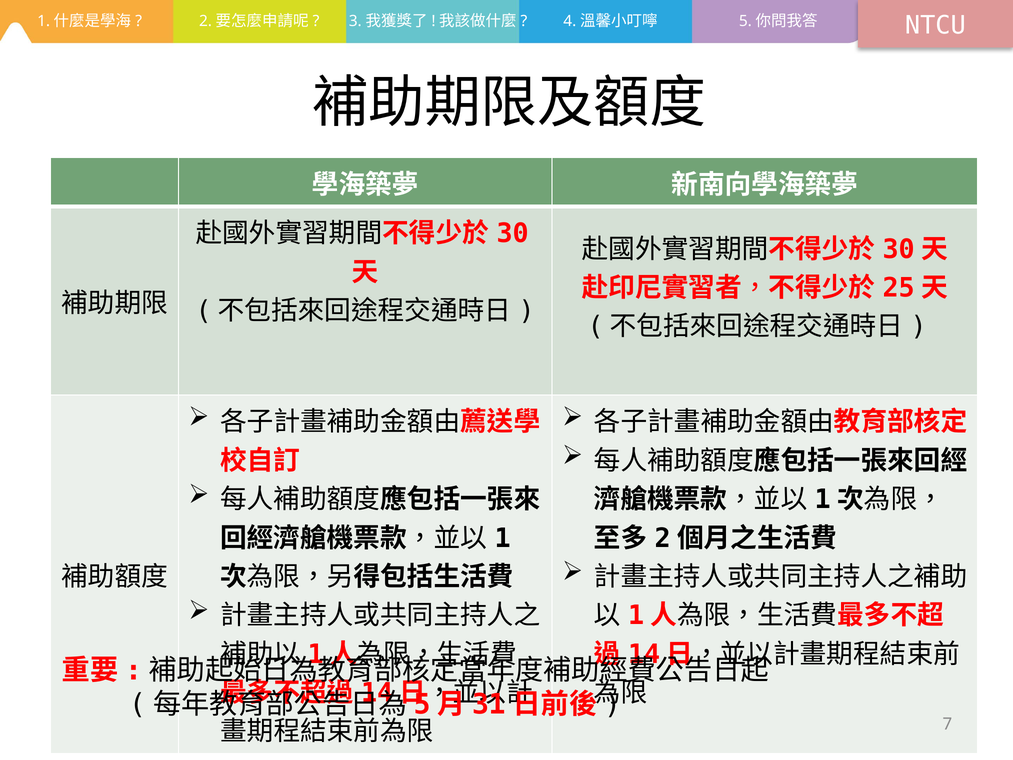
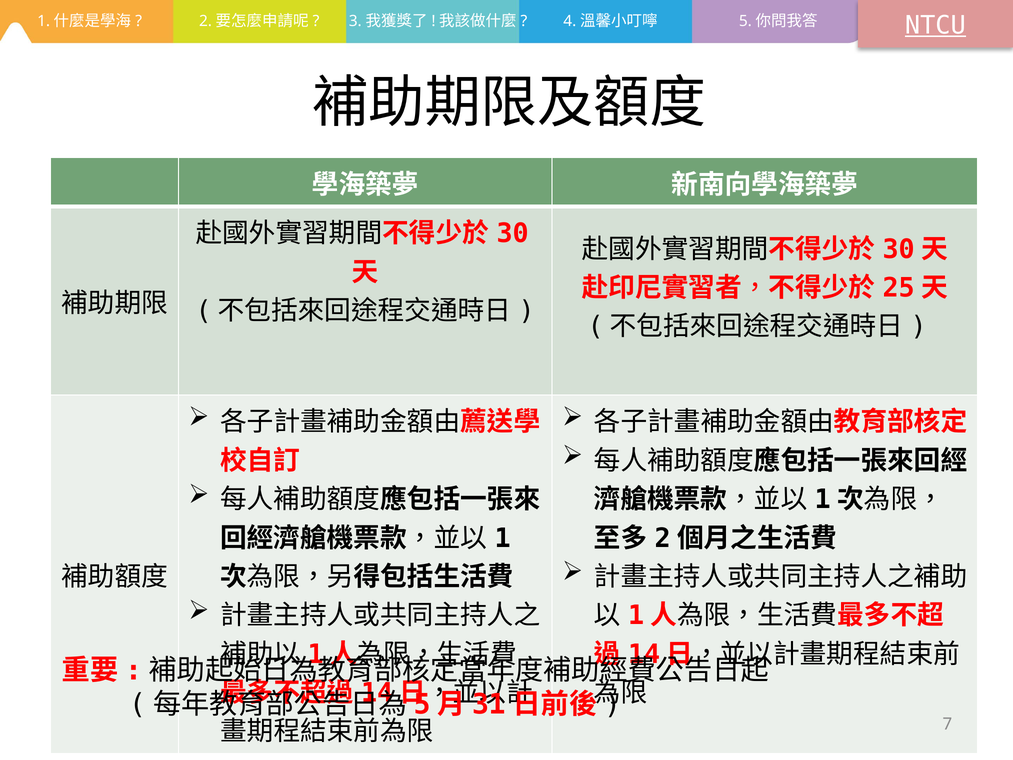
NTCU underline: none -> present
